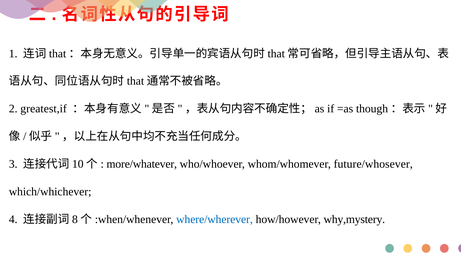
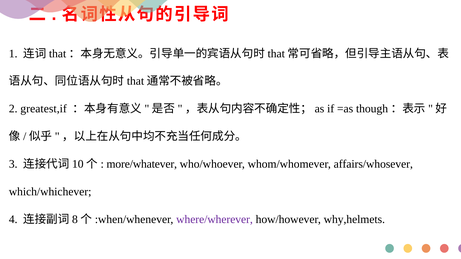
future/whosever: future/whosever -> affairs/whosever
where/wherever colour: blue -> purple
why,mystery: why,mystery -> why,helmets
